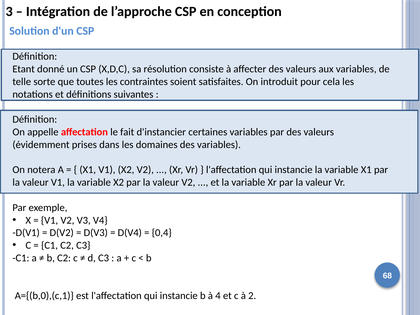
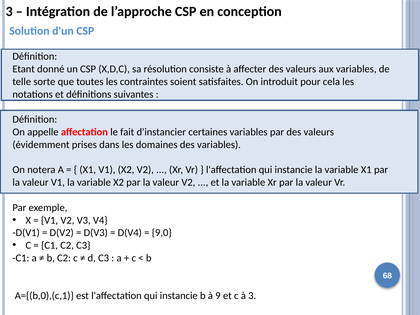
0,4: 0,4 -> 9,0
4: 4 -> 9
à 2: 2 -> 3
